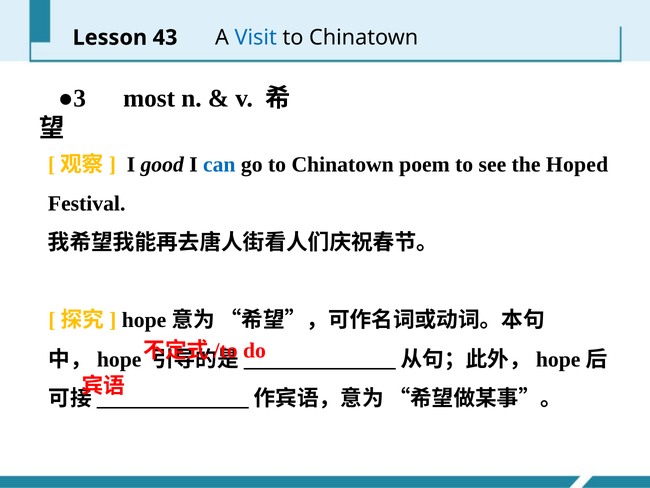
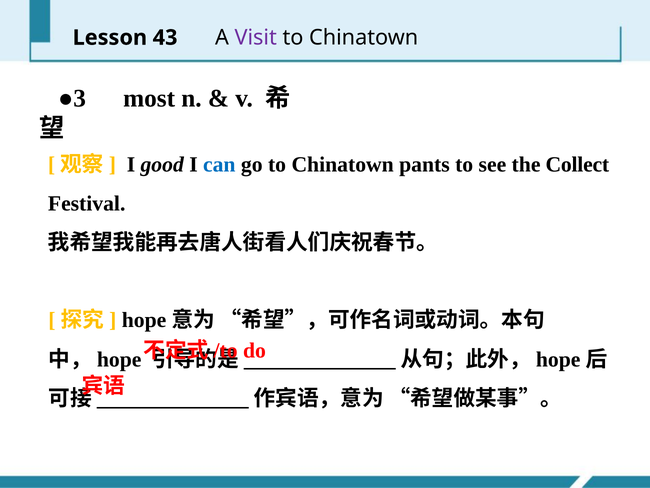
Visit colour: blue -> purple
poem: poem -> pants
Hoped: Hoped -> Collect
